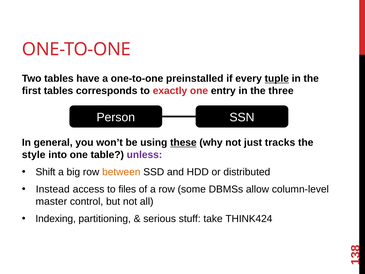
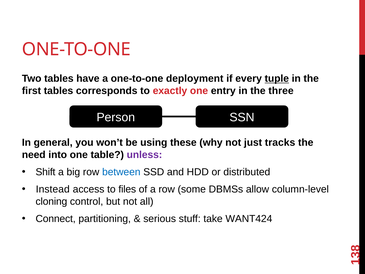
preinstalled: preinstalled -> deployment
these underline: present -> none
style: style -> need
between colour: orange -> blue
master: master -> cloning
Indexing: Indexing -> Connect
THINK424: THINK424 -> WANT424
